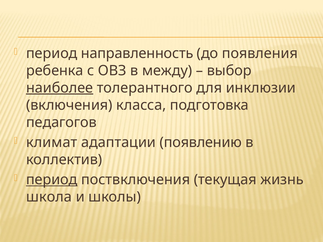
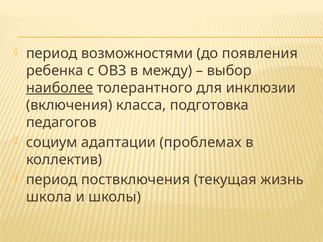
направленность: направленность -> возможностями
климат: климат -> социум
появлению: появлению -> проблемах
период at (52, 180) underline: present -> none
